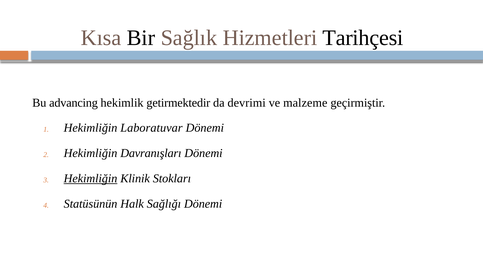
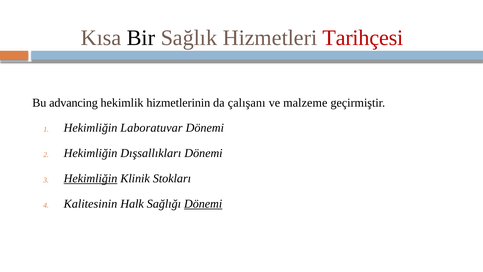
Tarihçesi colour: black -> red
getirmektedir: getirmektedir -> hizmetlerinin
devrimi: devrimi -> çalışanı
Davranışları: Davranışları -> Dışsallıkları
Statüsünün: Statüsünün -> Kalitesinin
Dönemi at (203, 204) underline: none -> present
